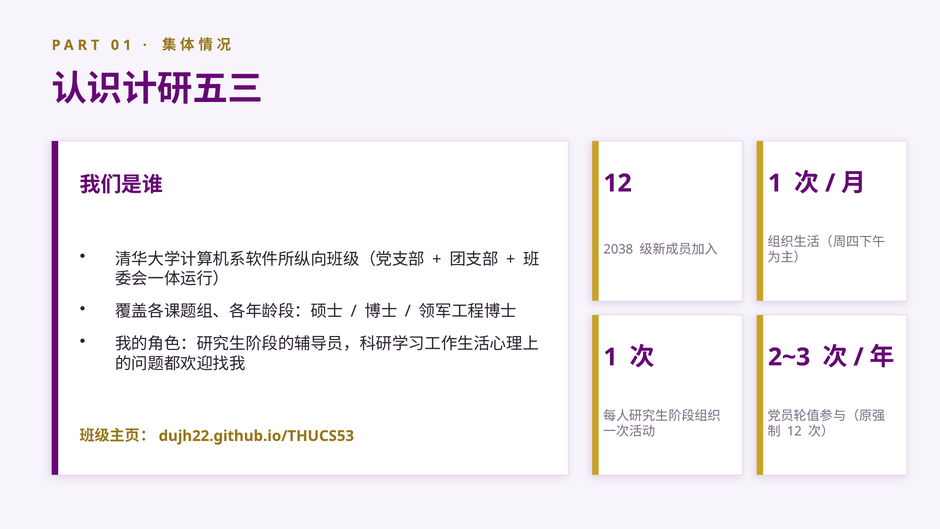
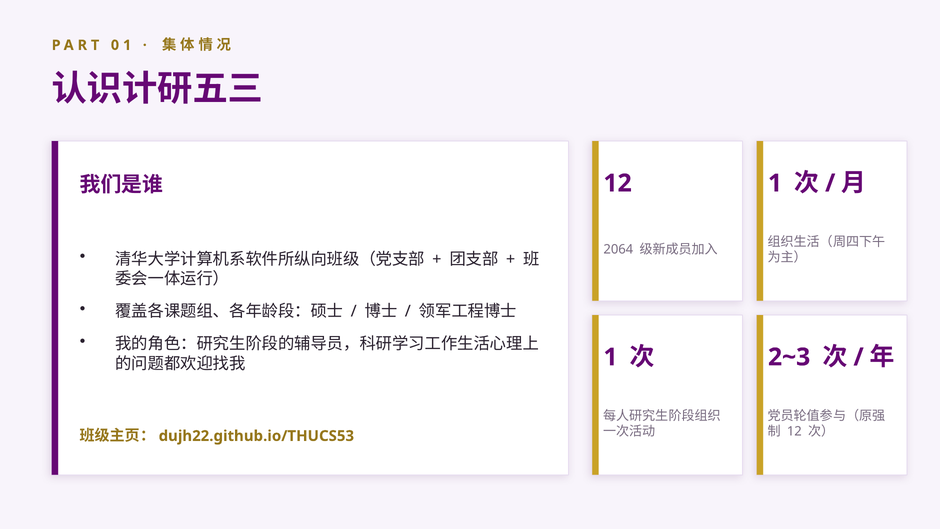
2038: 2038 -> 2064
